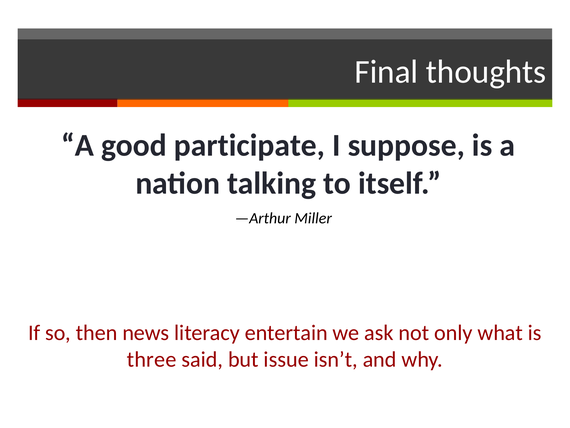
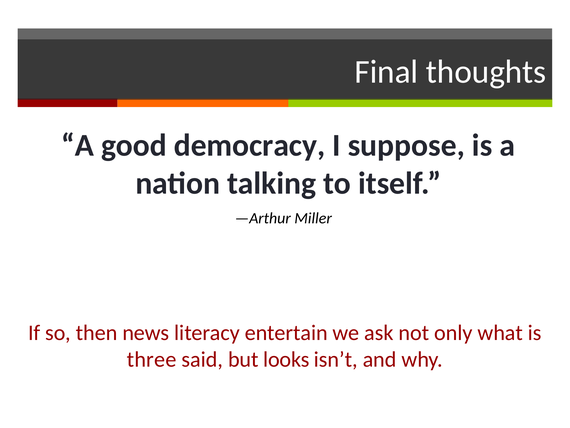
participate: participate -> democracy
issue: issue -> looks
